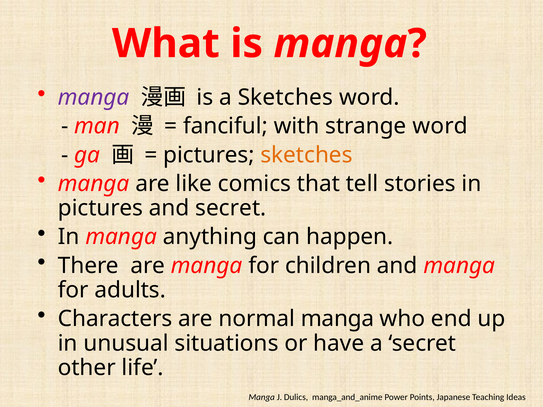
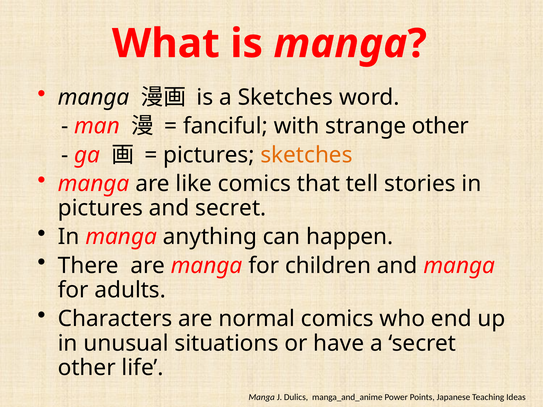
manga at (94, 97) colour: purple -> black
strange word: word -> other
normal manga: manga -> comics
